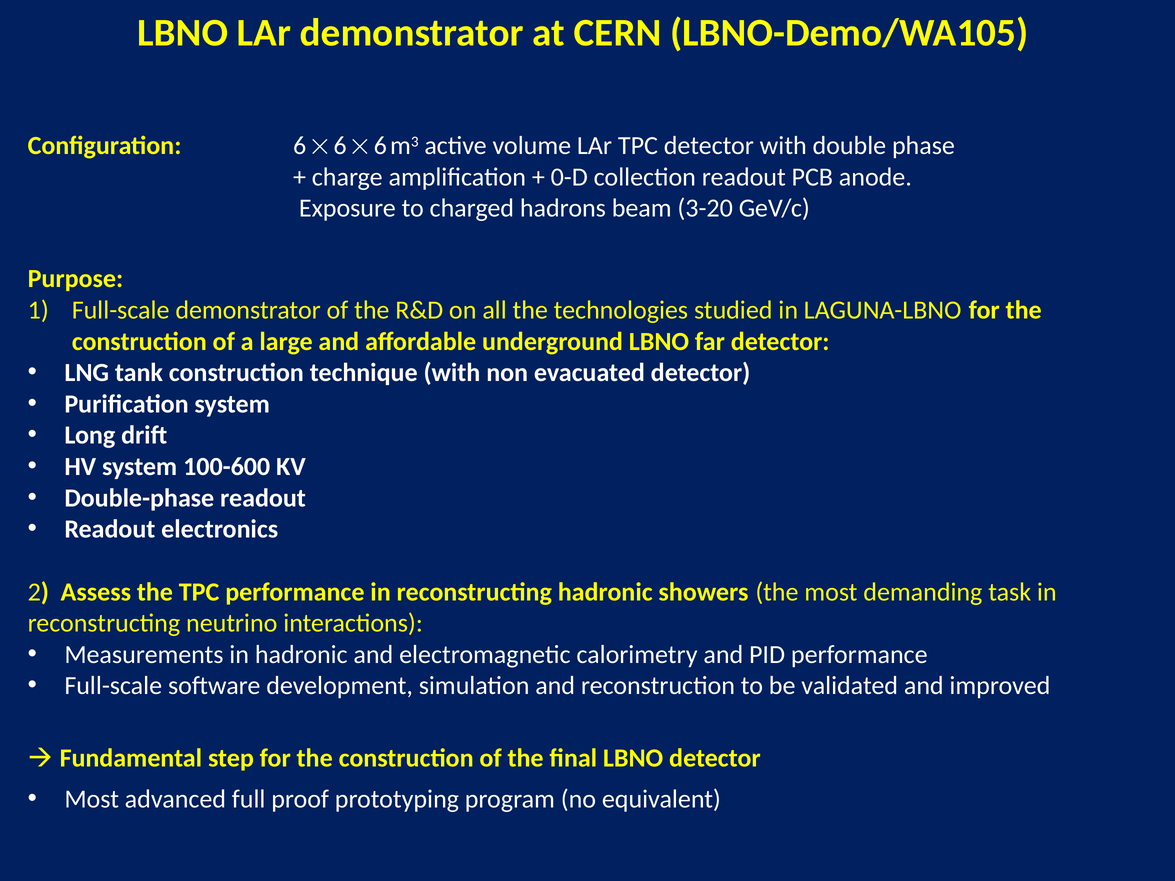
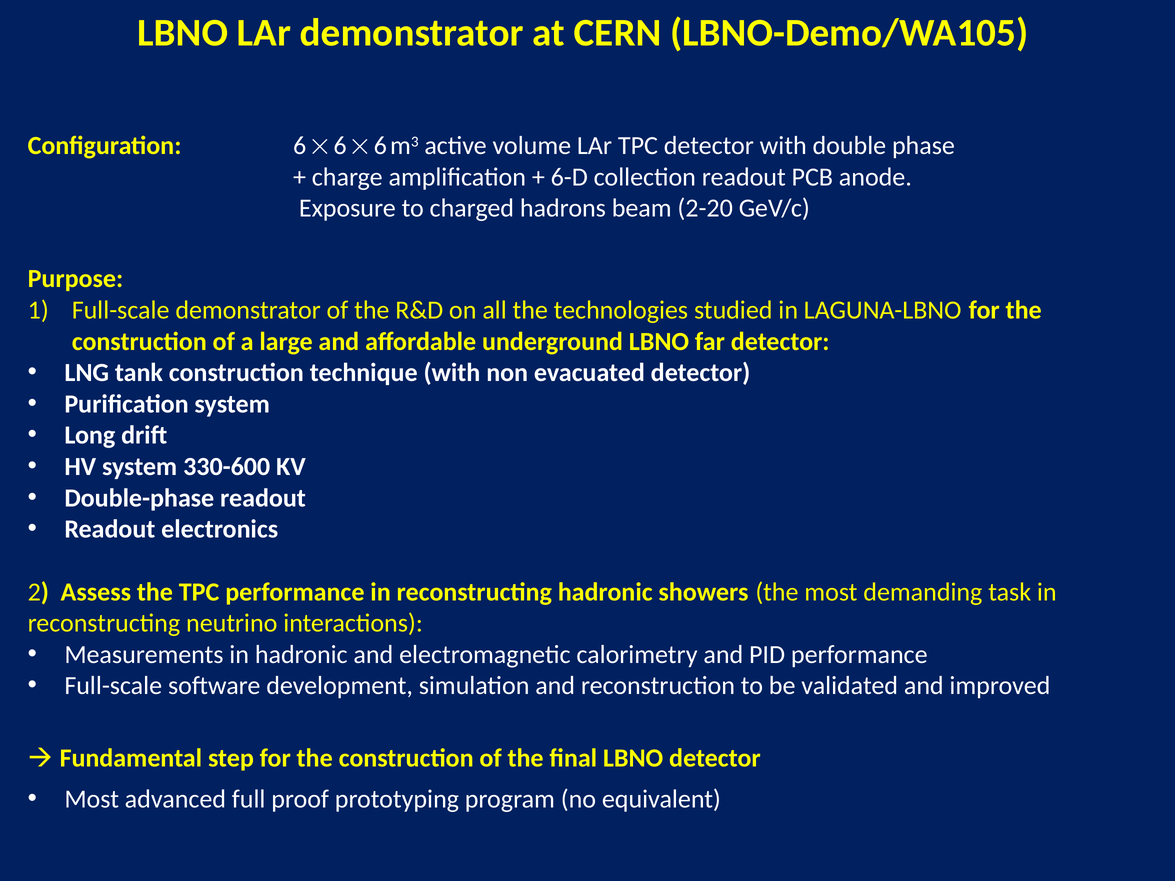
0-D: 0-D -> 6-D
3-20: 3-20 -> 2-20
100-600: 100-600 -> 330-600
